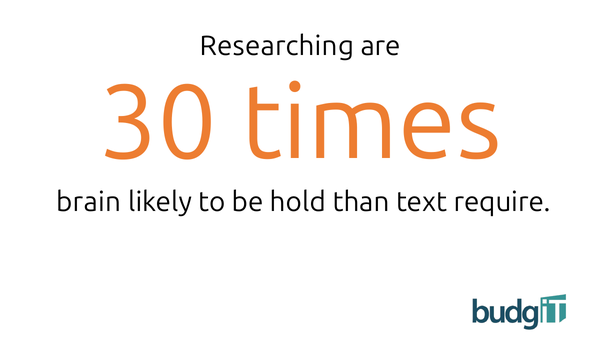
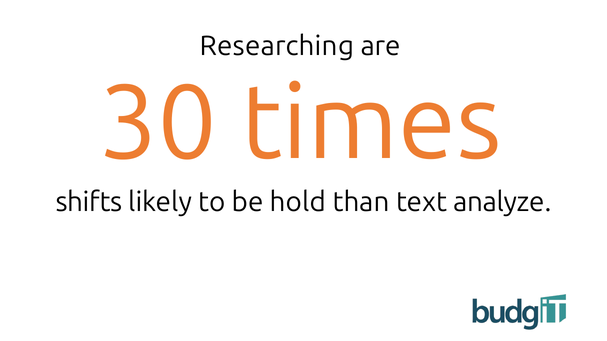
brain: brain -> shifts
require: require -> analyze
